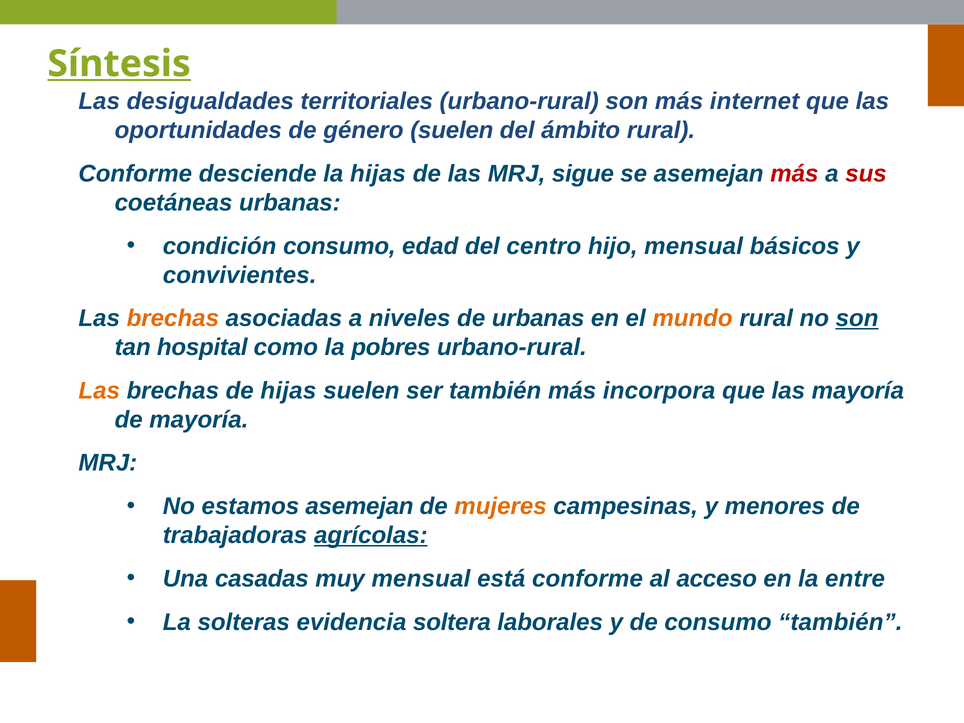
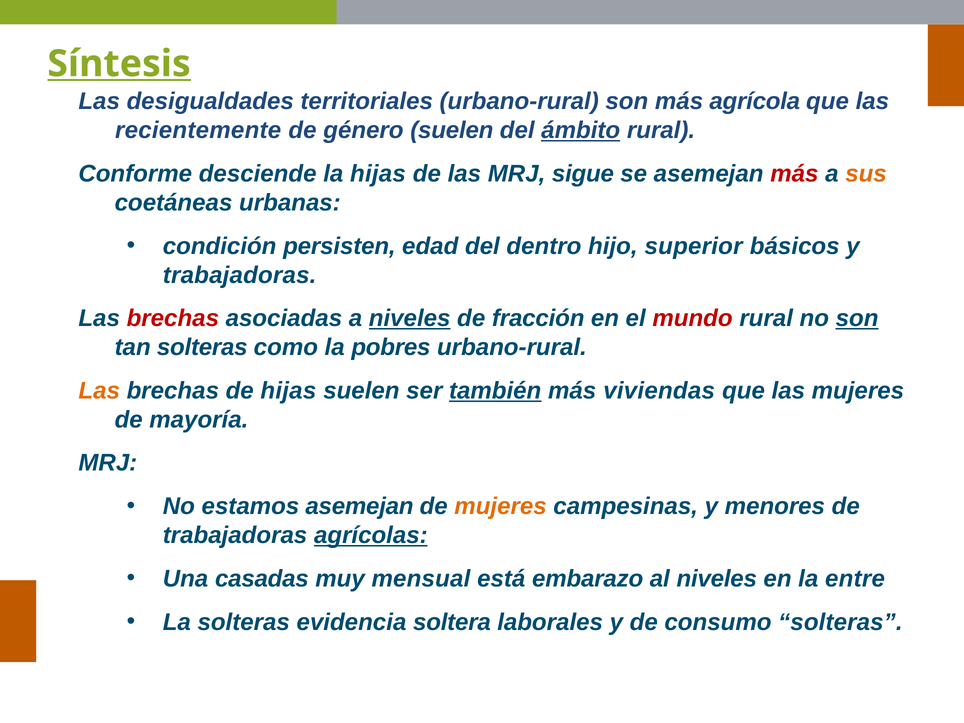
internet: internet -> agrícola
oportunidades: oportunidades -> recientemente
ámbito underline: none -> present
sus colour: red -> orange
condición consumo: consumo -> persisten
centro: centro -> dentro
hijo mensual: mensual -> superior
convivientes at (240, 275): convivientes -> trabajadoras
brechas at (173, 318) colour: orange -> red
niveles at (410, 318) underline: none -> present
de urbanas: urbanas -> fracción
mundo colour: orange -> red
tan hospital: hospital -> solteras
también at (495, 391) underline: none -> present
incorpora: incorpora -> viviendas
las mayoría: mayoría -> mujeres
está conforme: conforme -> embarazo
al acceso: acceso -> niveles
consumo también: también -> solteras
